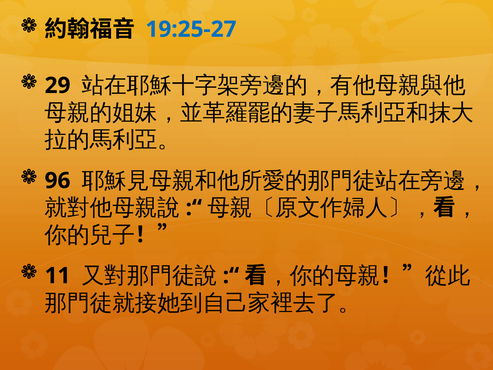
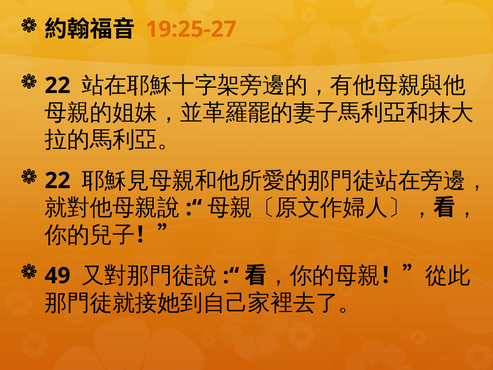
19:25-27 colour: blue -> orange
29 at (58, 85): 29 -> 22
96 at (58, 181): 96 -> 22
11: 11 -> 49
